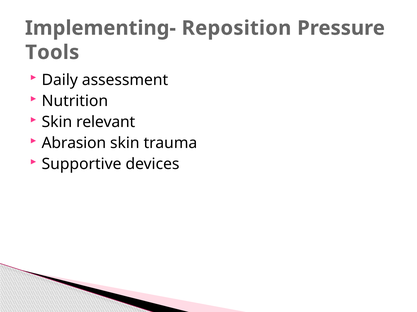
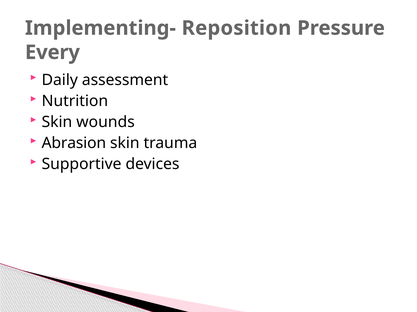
Tools: Tools -> Every
relevant: relevant -> wounds
